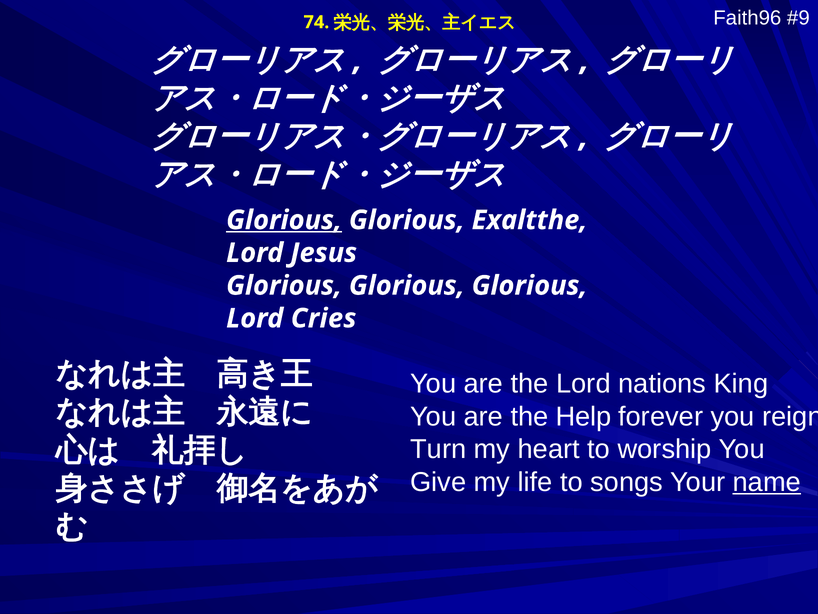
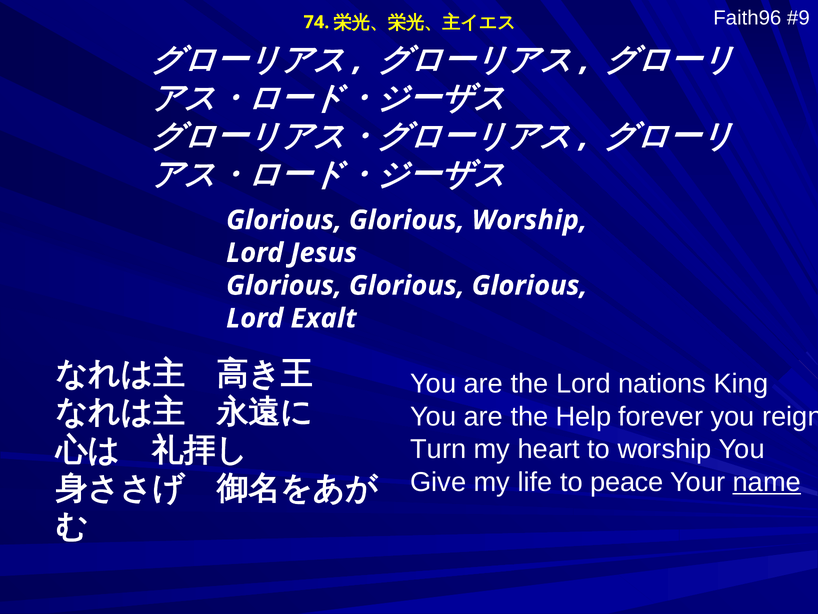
Glorious at (284, 220) underline: present -> none
Glorious Exaltthe: Exaltthe -> Worship
Cries: Cries -> Exalt
songs: songs -> peace
